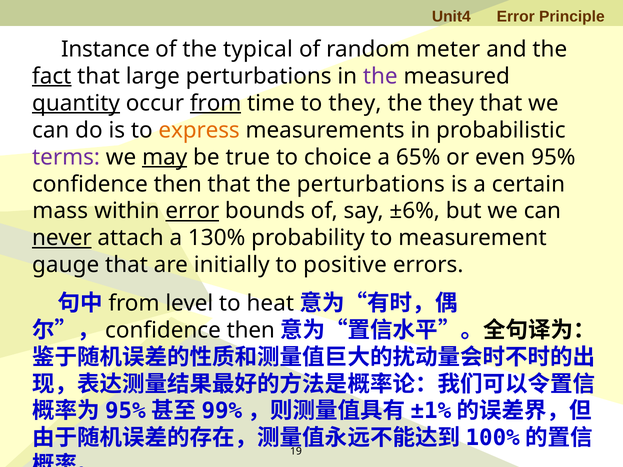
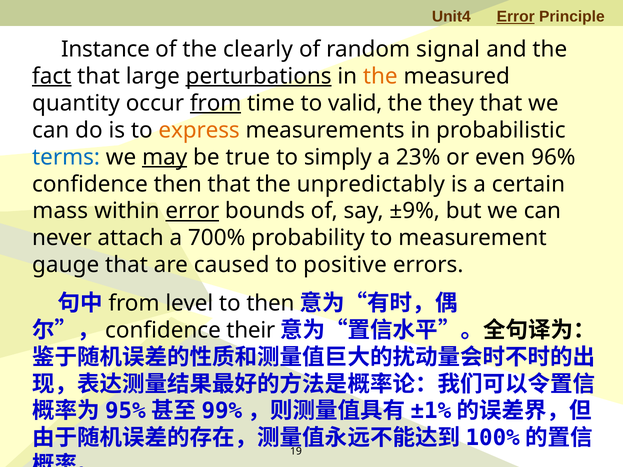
Error at (516, 17) underline: none -> present
typical: typical -> clearly
meter: meter -> signal
perturbations at (259, 76) underline: none -> present
the at (380, 76) colour: purple -> orange
quantity underline: present -> none
to they: they -> valid
terms colour: purple -> blue
choice: choice -> simply
65%: 65% -> 23%
95%: 95% -> 96%
the perturbations: perturbations -> unpredictably
±6%: ±6% -> ±9%
never underline: present -> none
130%: 130% -> 700%
initially: initially -> caused
to heat: heat -> then
then at (251, 330): then -> their
